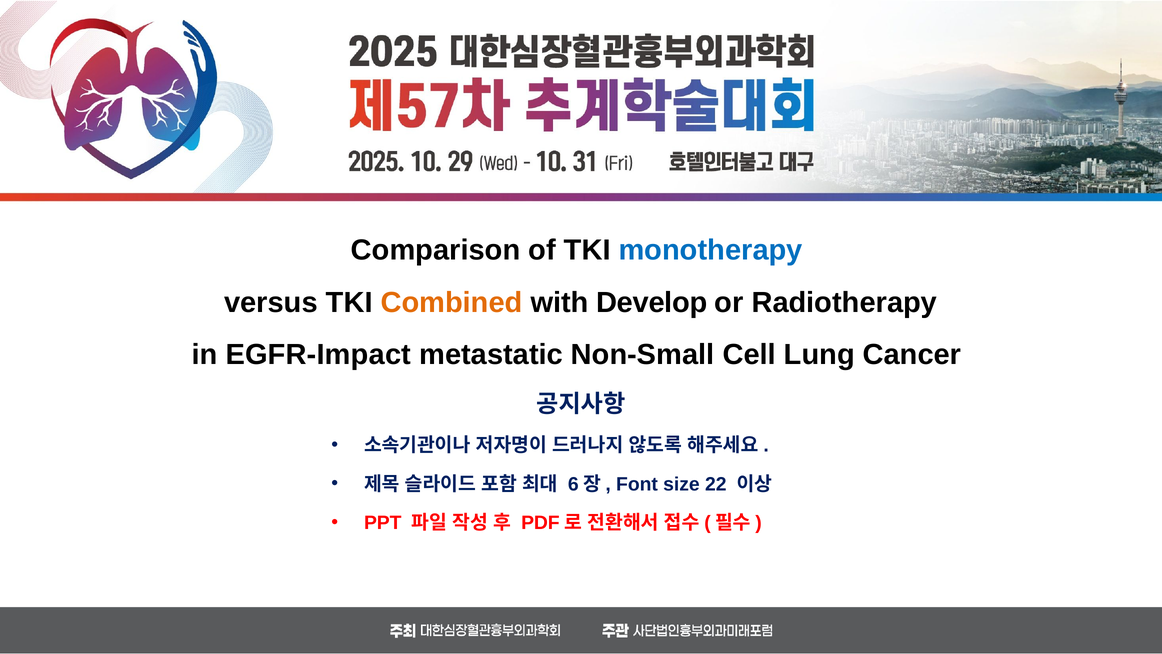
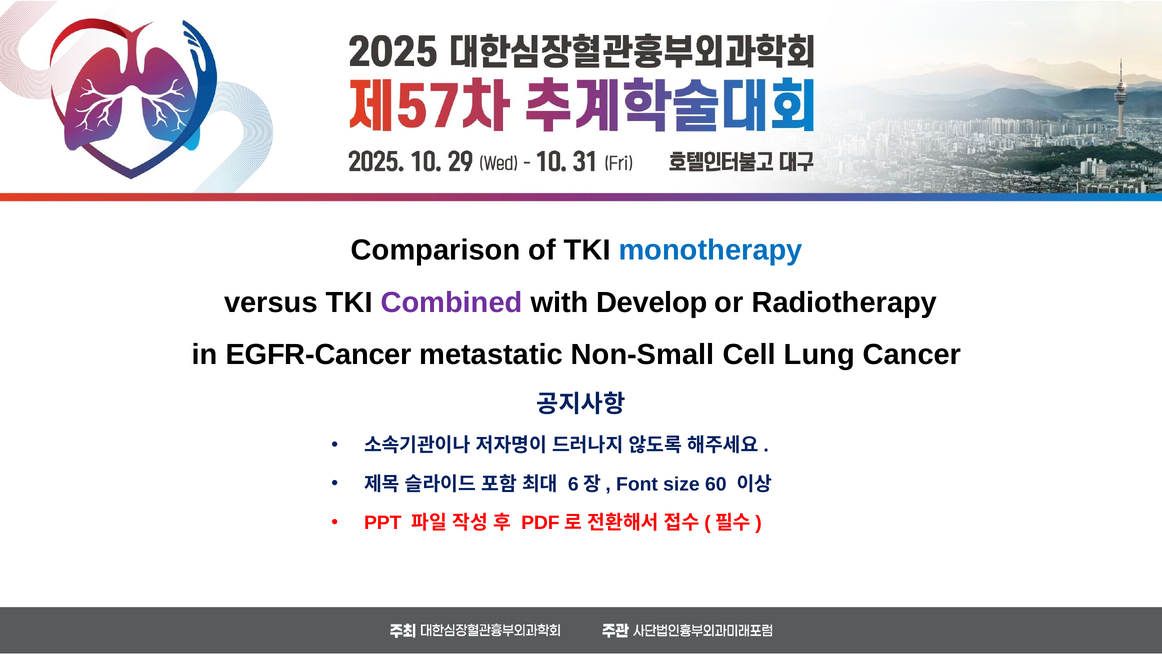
Combined colour: orange -> purple
EGFR-Impact: EGFR-Impact -> EGFR-Cancer
22: 22 -> 60
